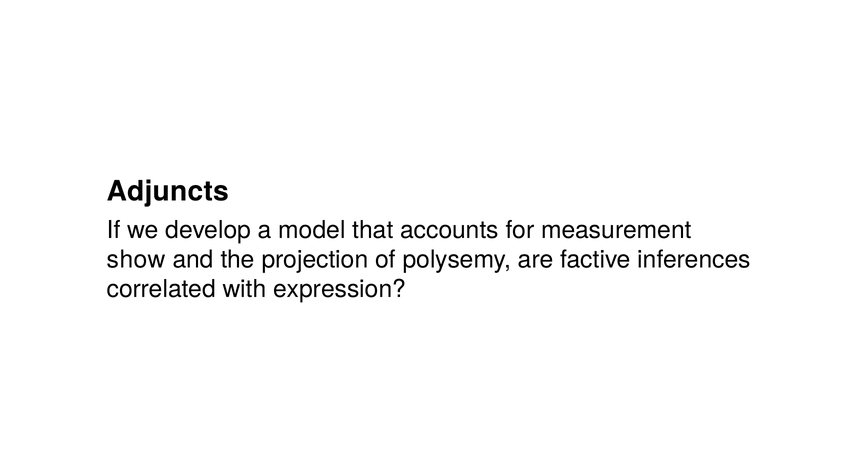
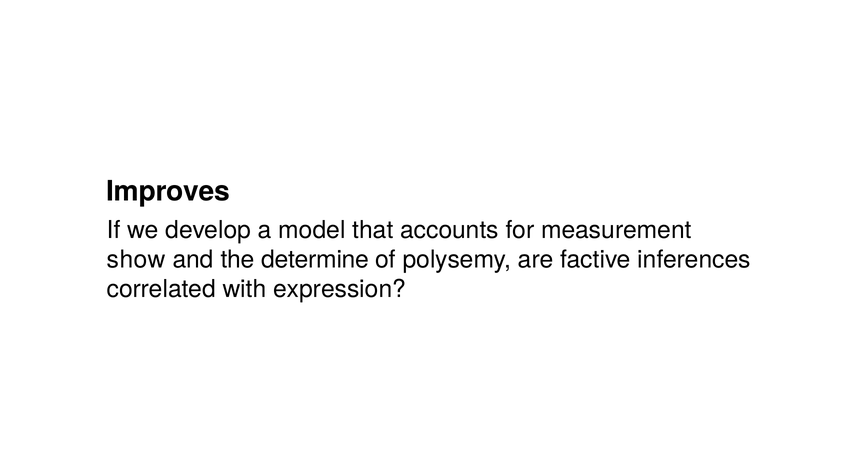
Adjuncts: Adjuncts -> Improves
projection: projection -> determine
